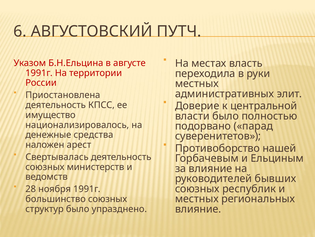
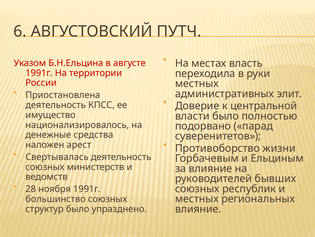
нашей: нашей -> жизни
